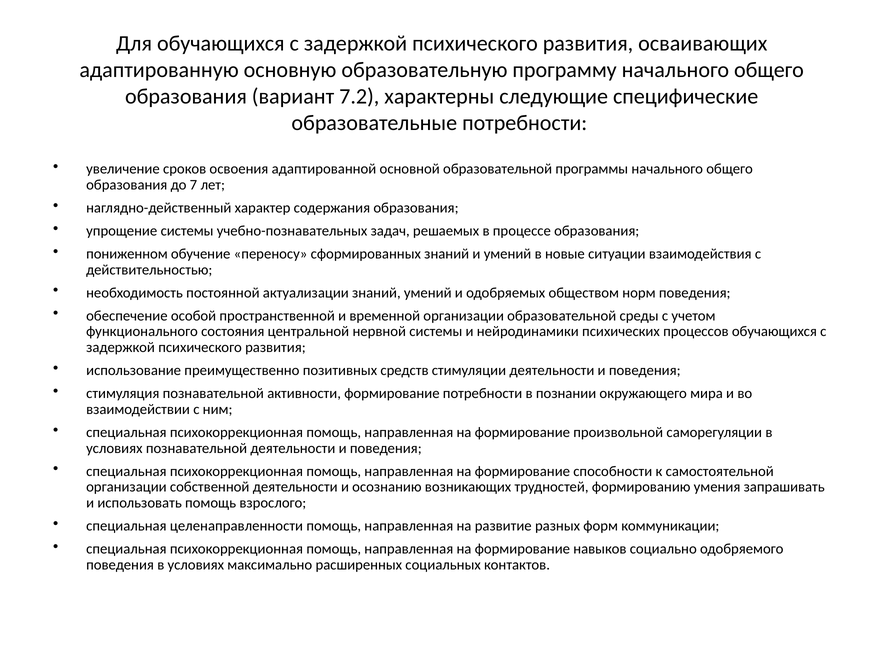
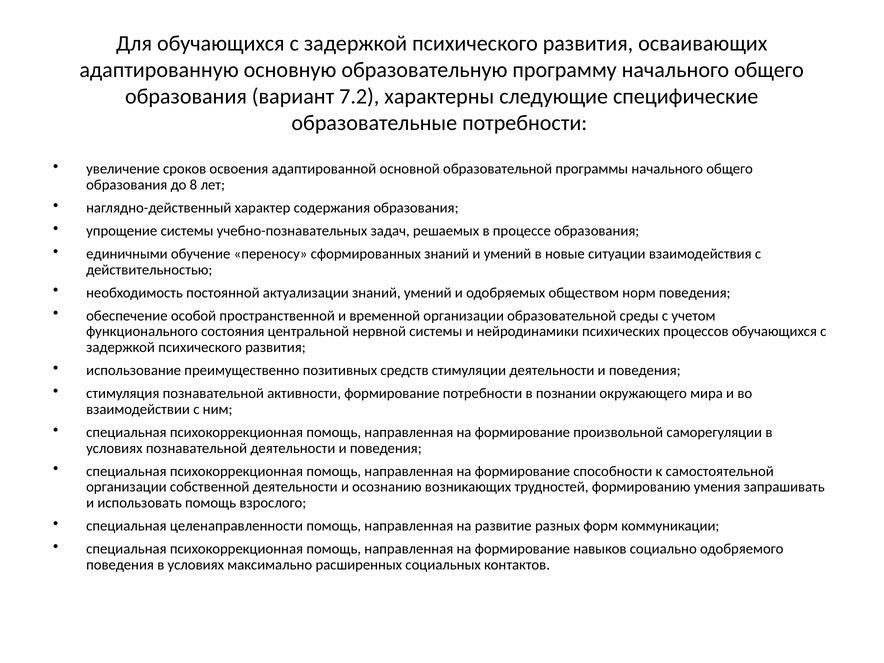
7: 7 -> 8
пониженном: пониженном -> единичными
